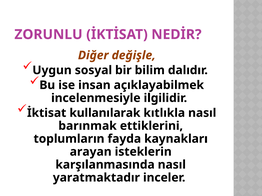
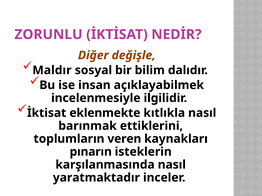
Uygun: Uygun -> Maldır
kullanılarak: kullanılarak -> eklenmekte
fayda: fayda -> veren
arayan: arayan -> pınarın
